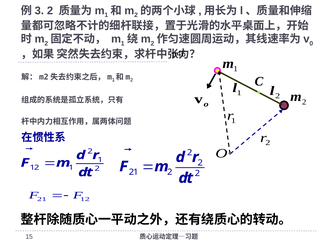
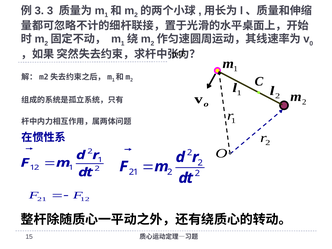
2 at (50, 11): 2 -> 3
